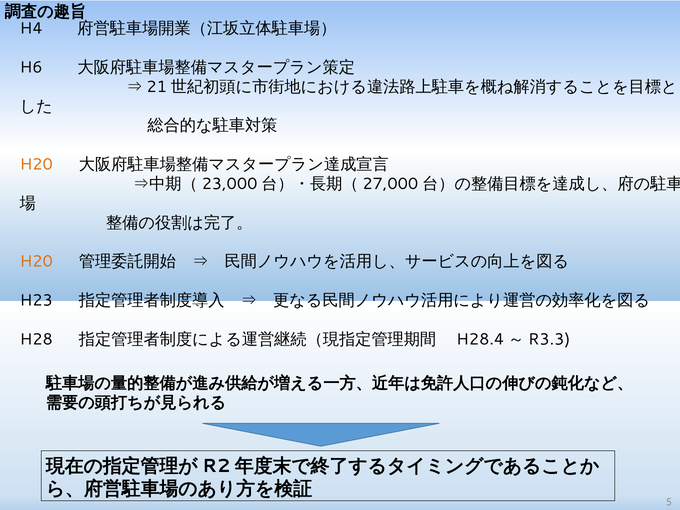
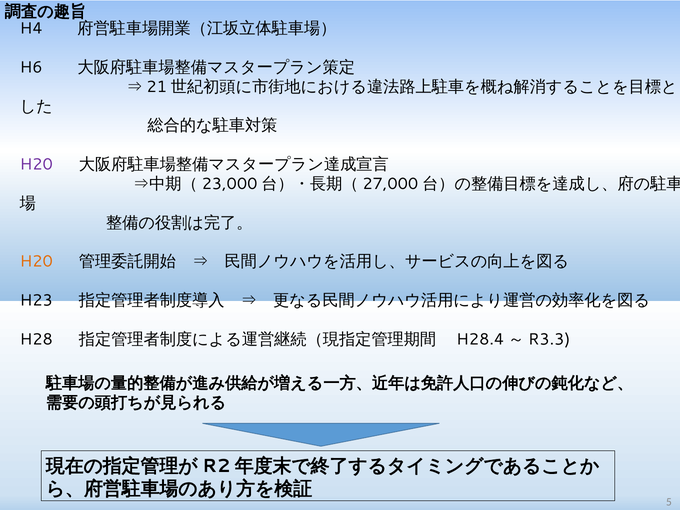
H20 at (36, 164) colour: orange -> purple
